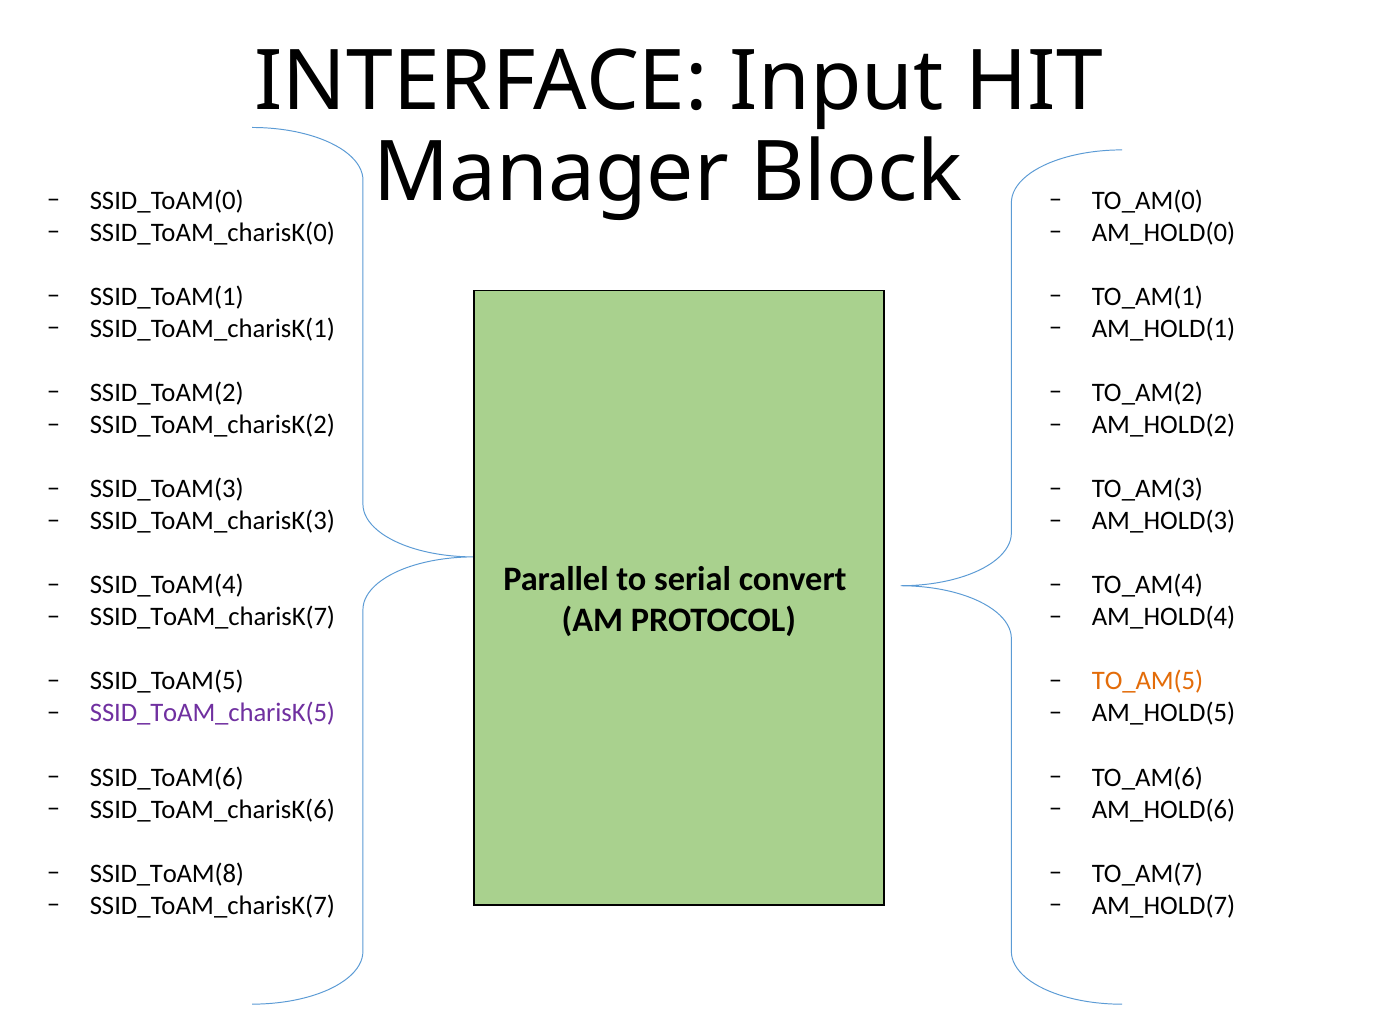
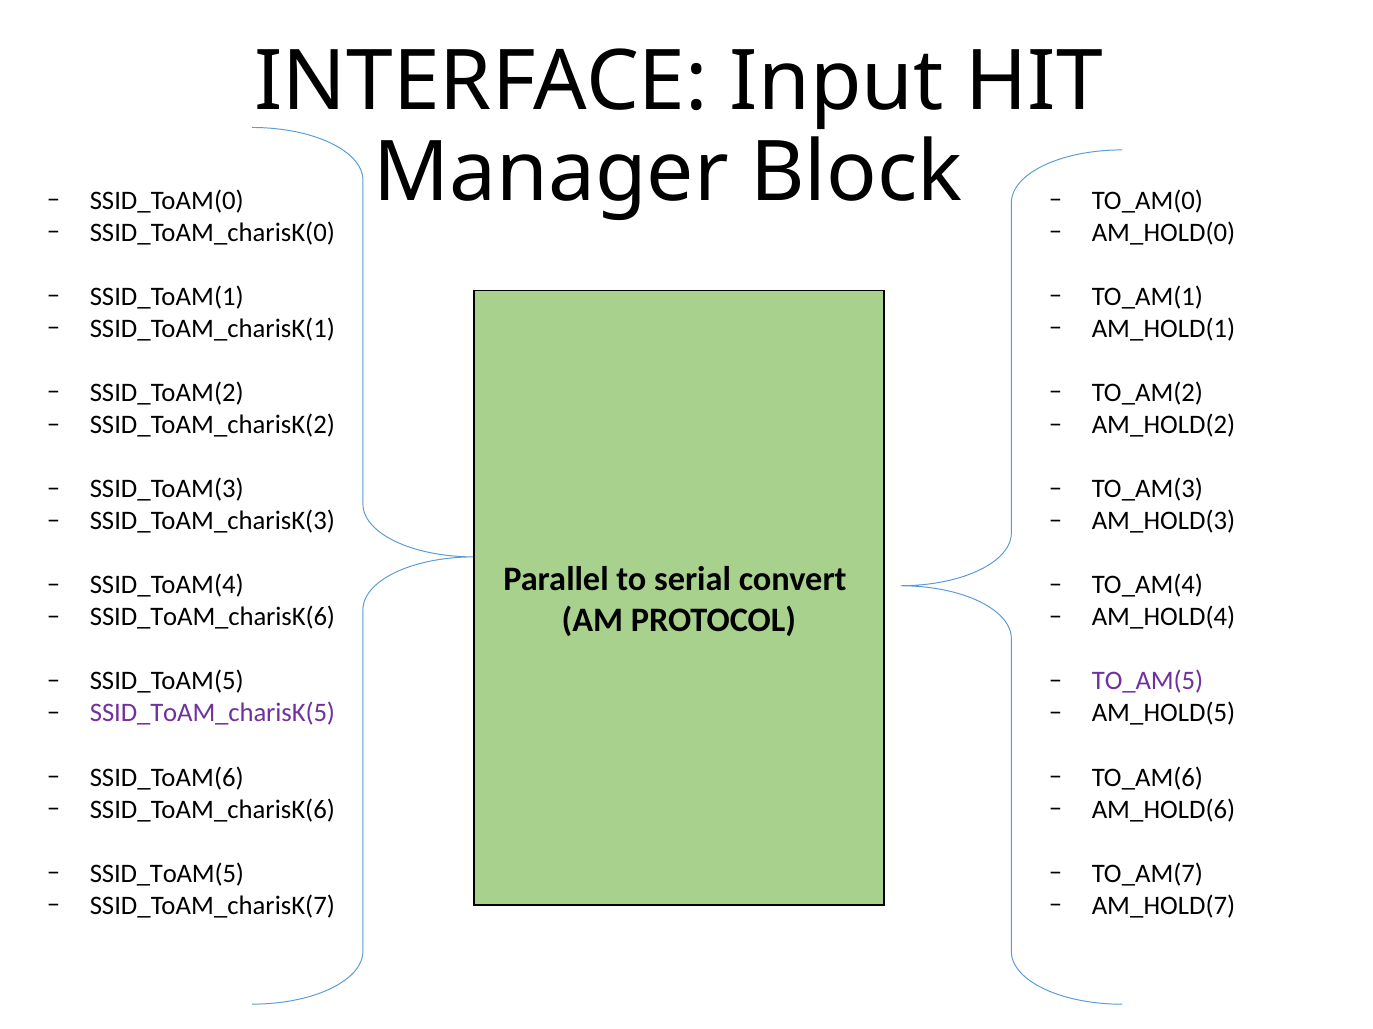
SSID_ToAM_charisK(7 at (212, 618): SSID_ToAM_charisK(7 -> SSID_ToAM_charisK(6
TO_AM(5 colour: orange -> purple
SSID_ToAM(8 at (167, 874): SSID_ToAM(8 -> SSID_ToAM(5
